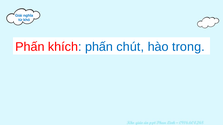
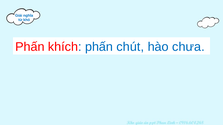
trong: trong -> chưa
